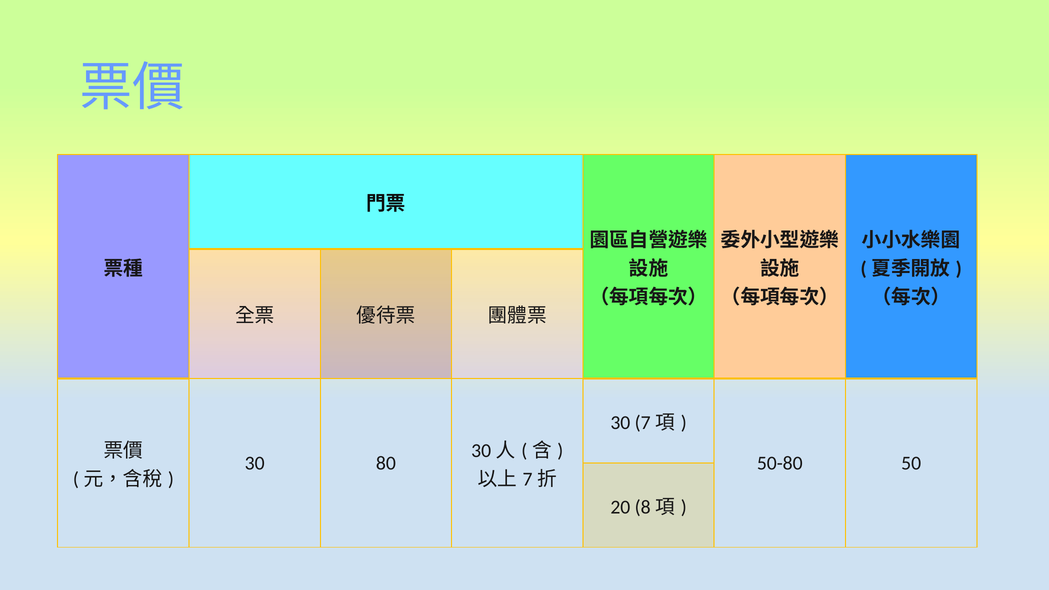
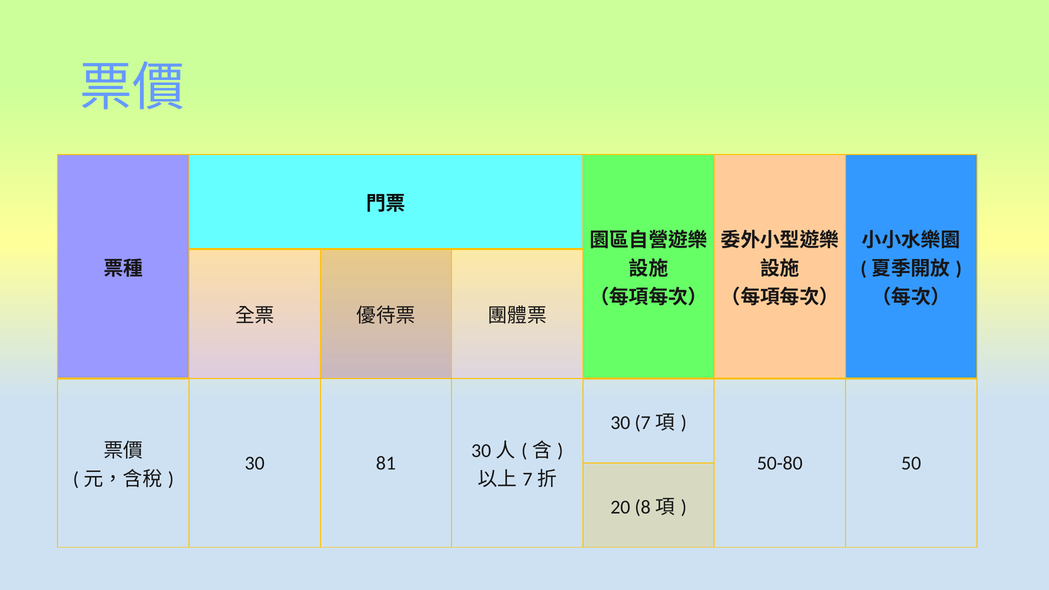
80: 80 -> 81
